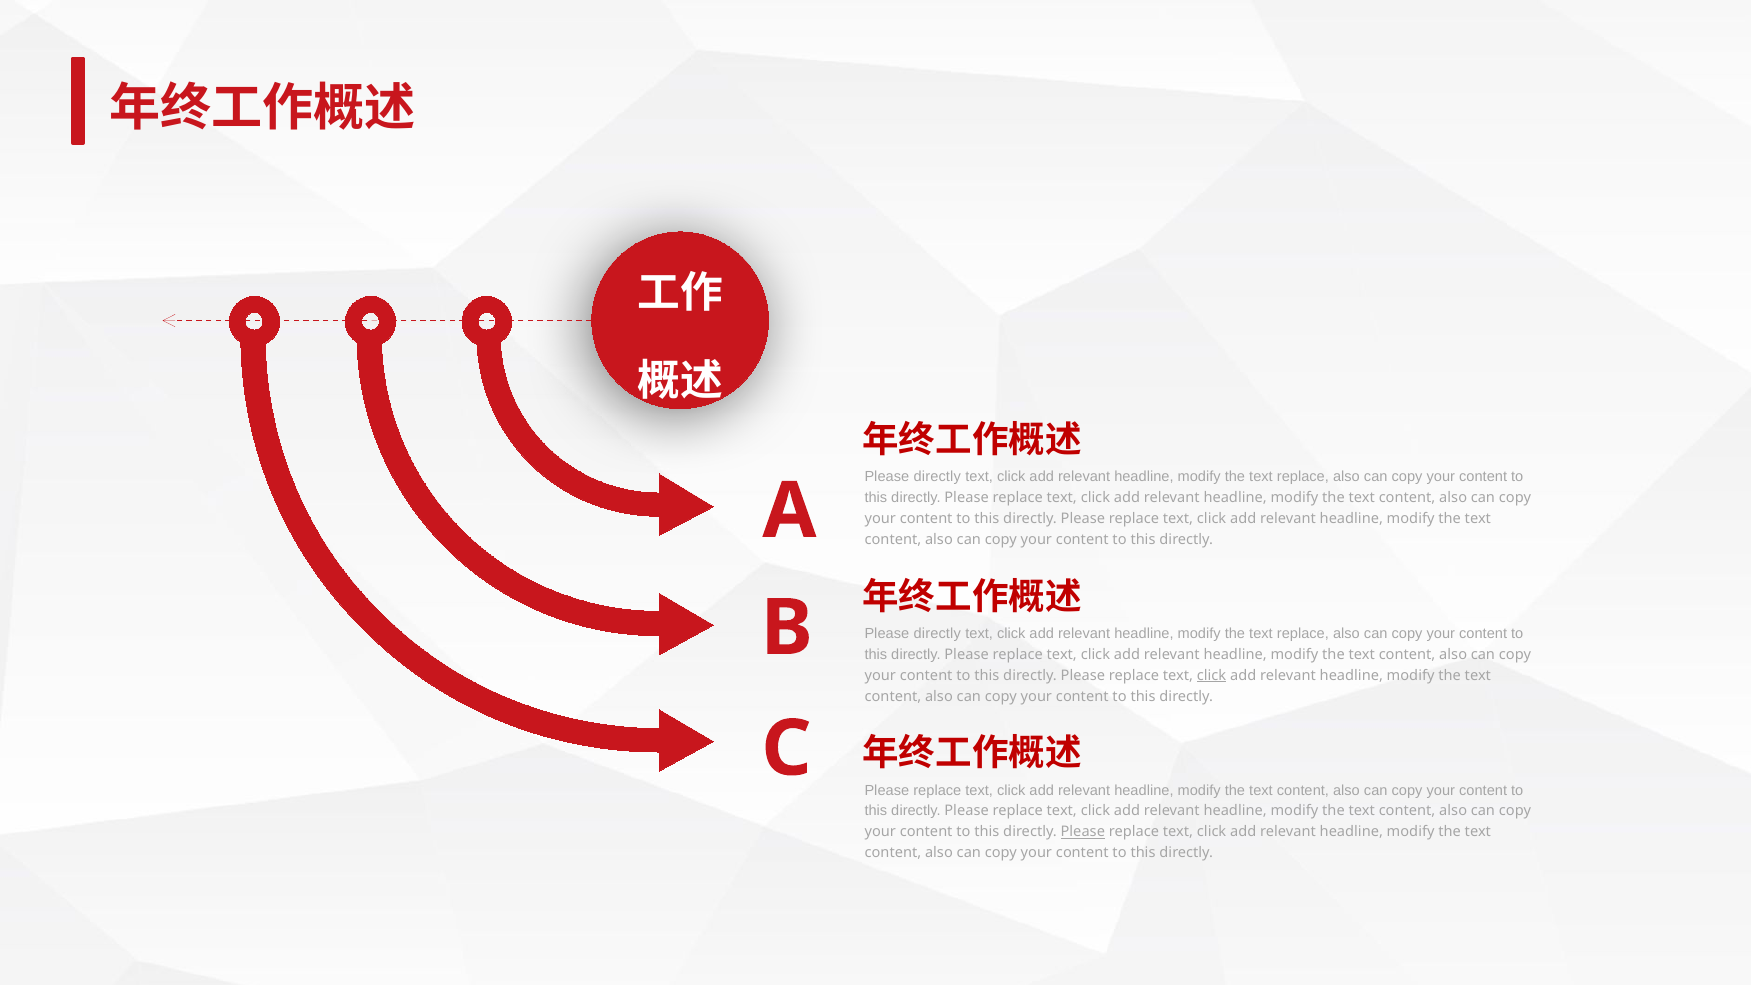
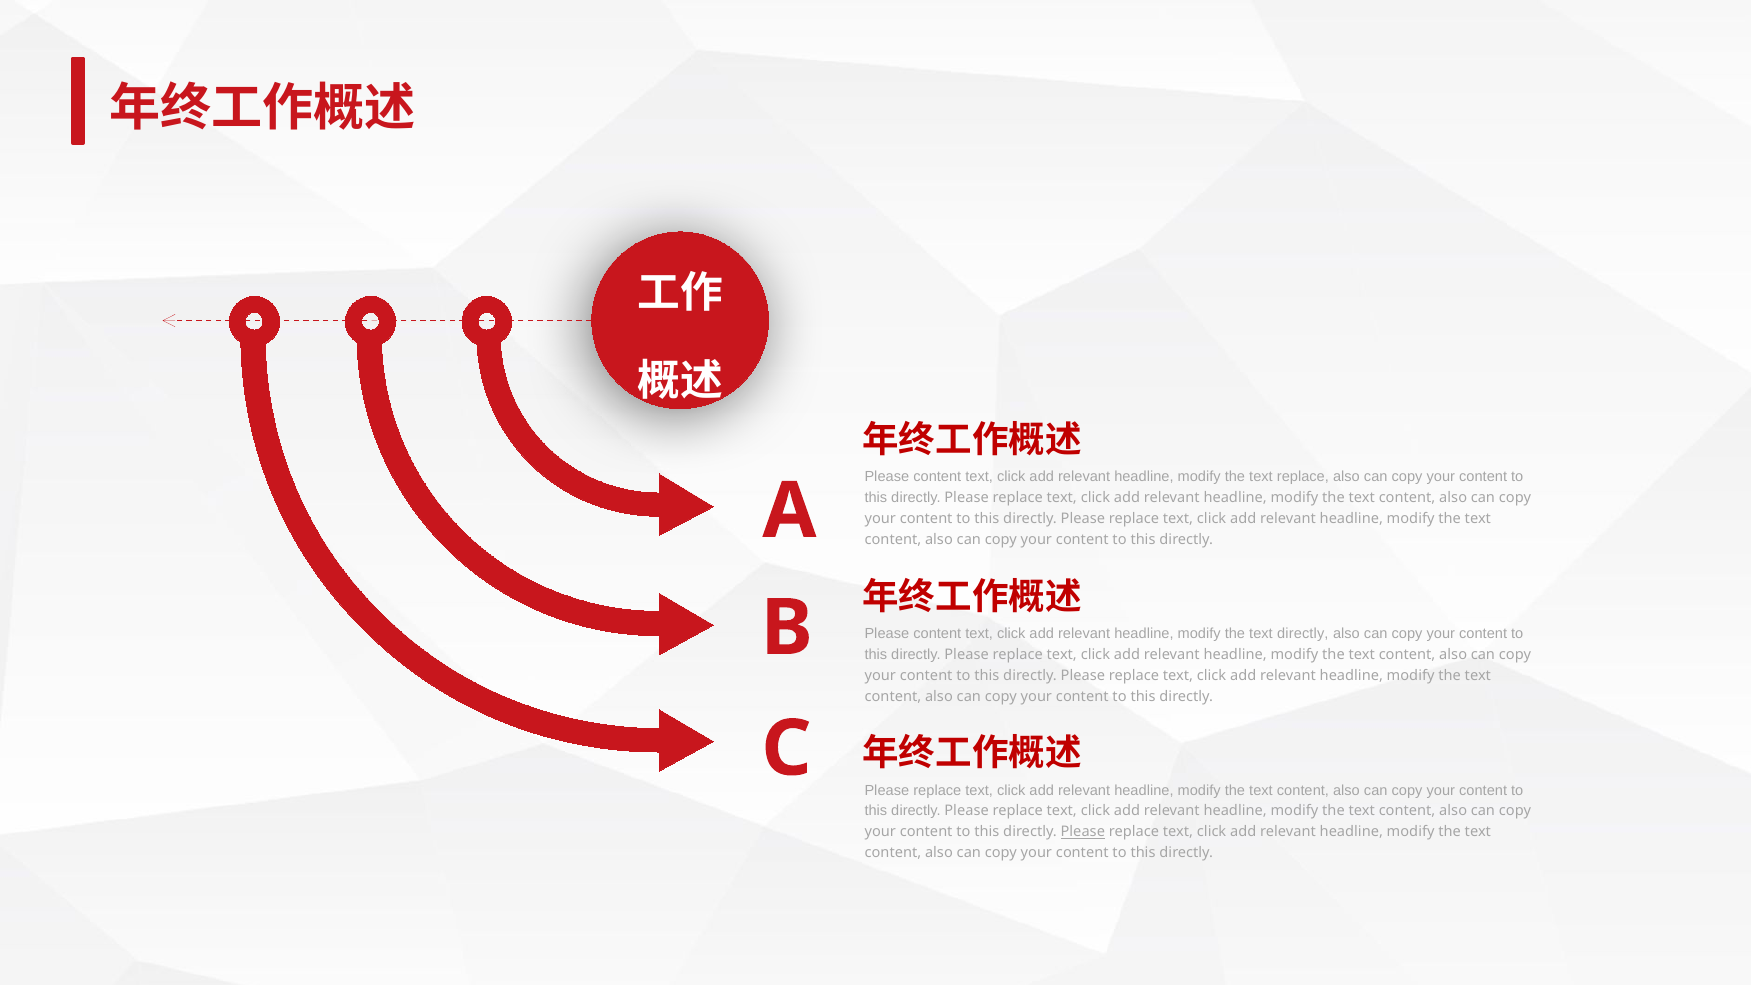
directly at (937, 477): directly -> content
directly at (937, 633): directly -> content
replace at (1303, 633): replace -> directly
click at (1212, 675) underline: present -> none
